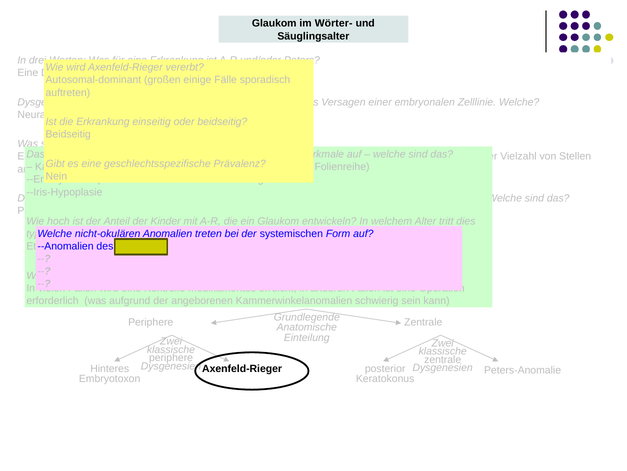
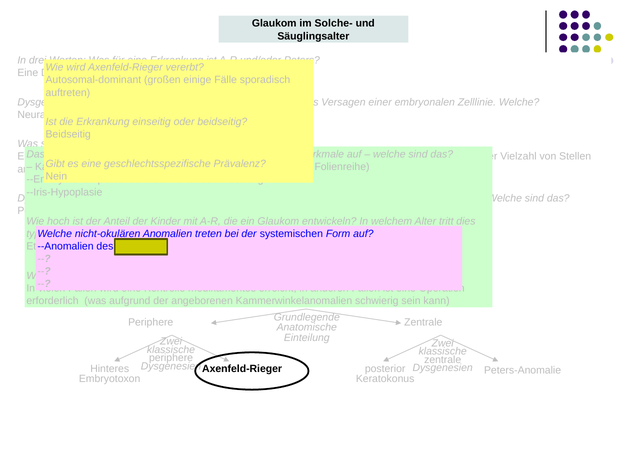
Wörter-: Wörter- -> Solche-
